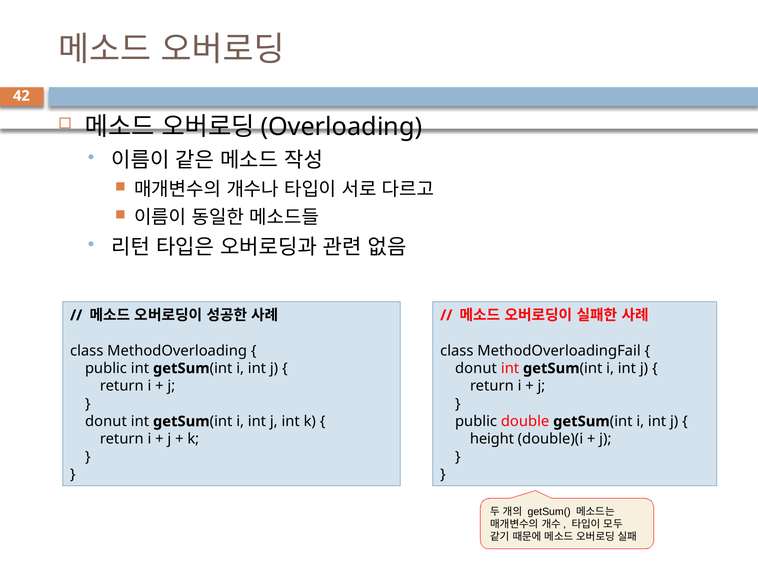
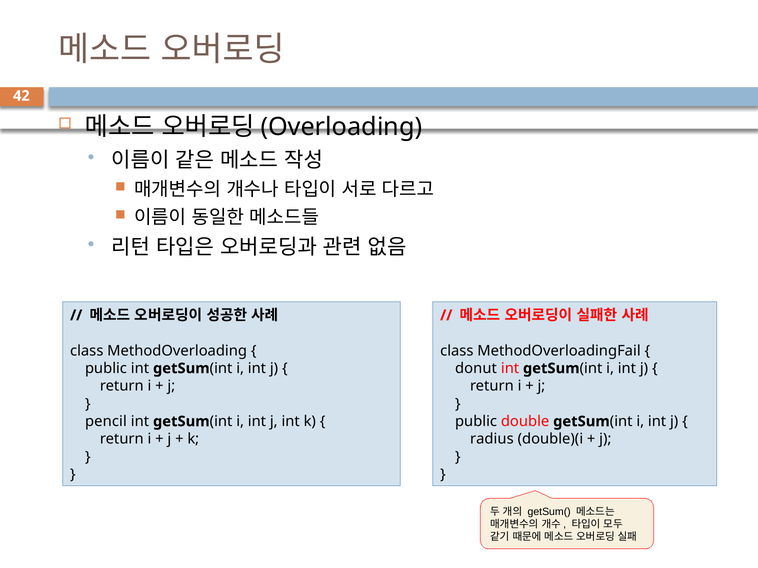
donut at (106, 422): donut -> pencil
height: height -> radius
